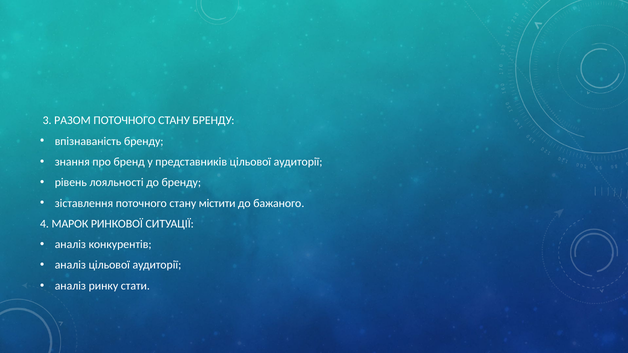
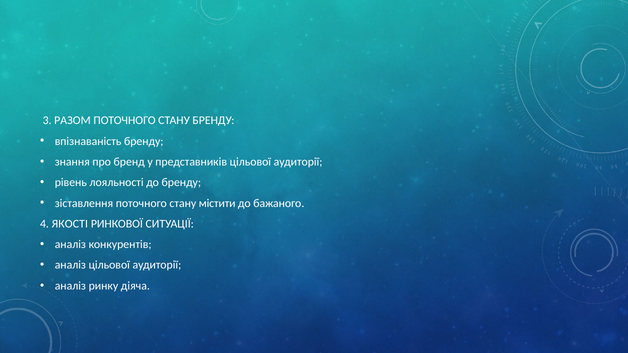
МАРОК: МАРОК -> ЯКОСТІ
стати: стати -> діяча
